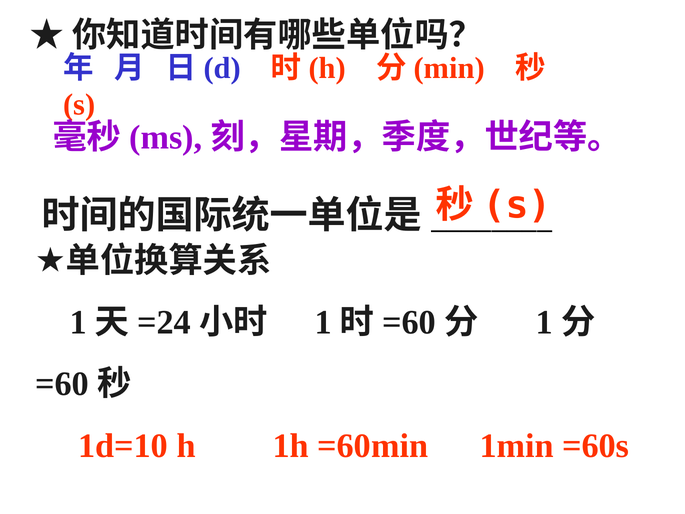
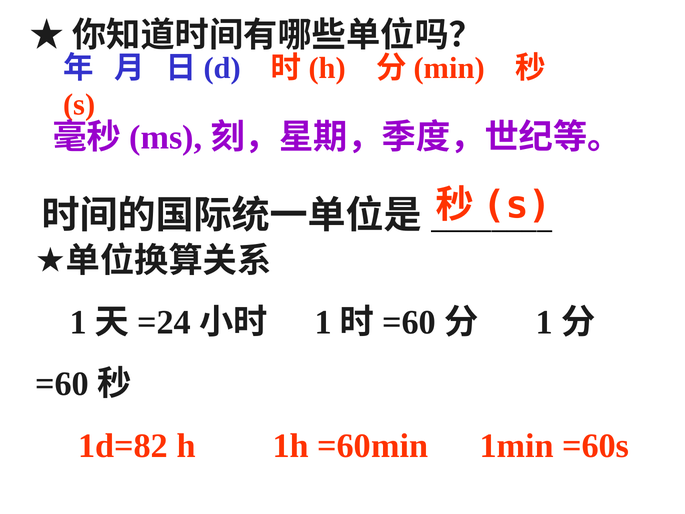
1d=10: 1d=10 -> 1d=82
